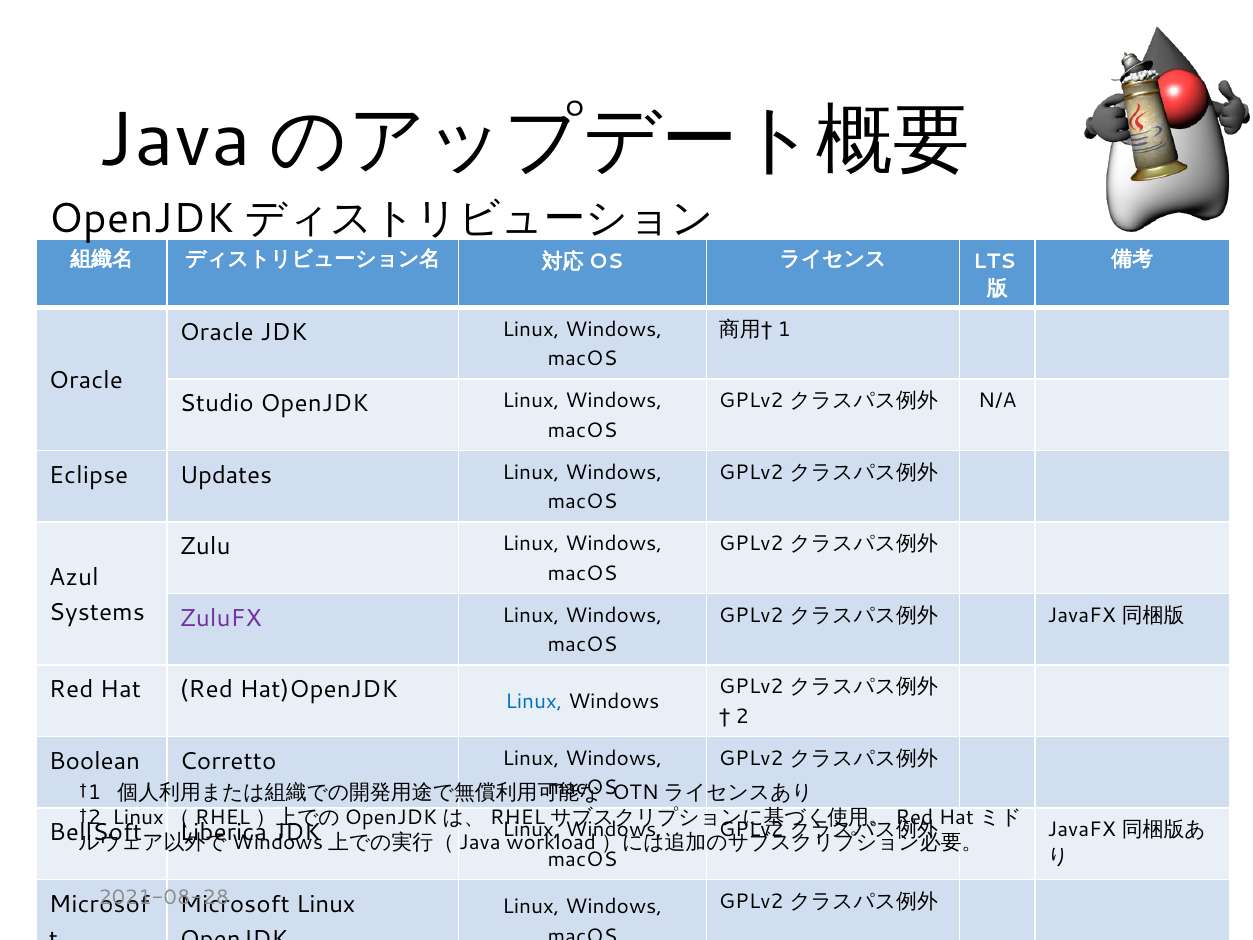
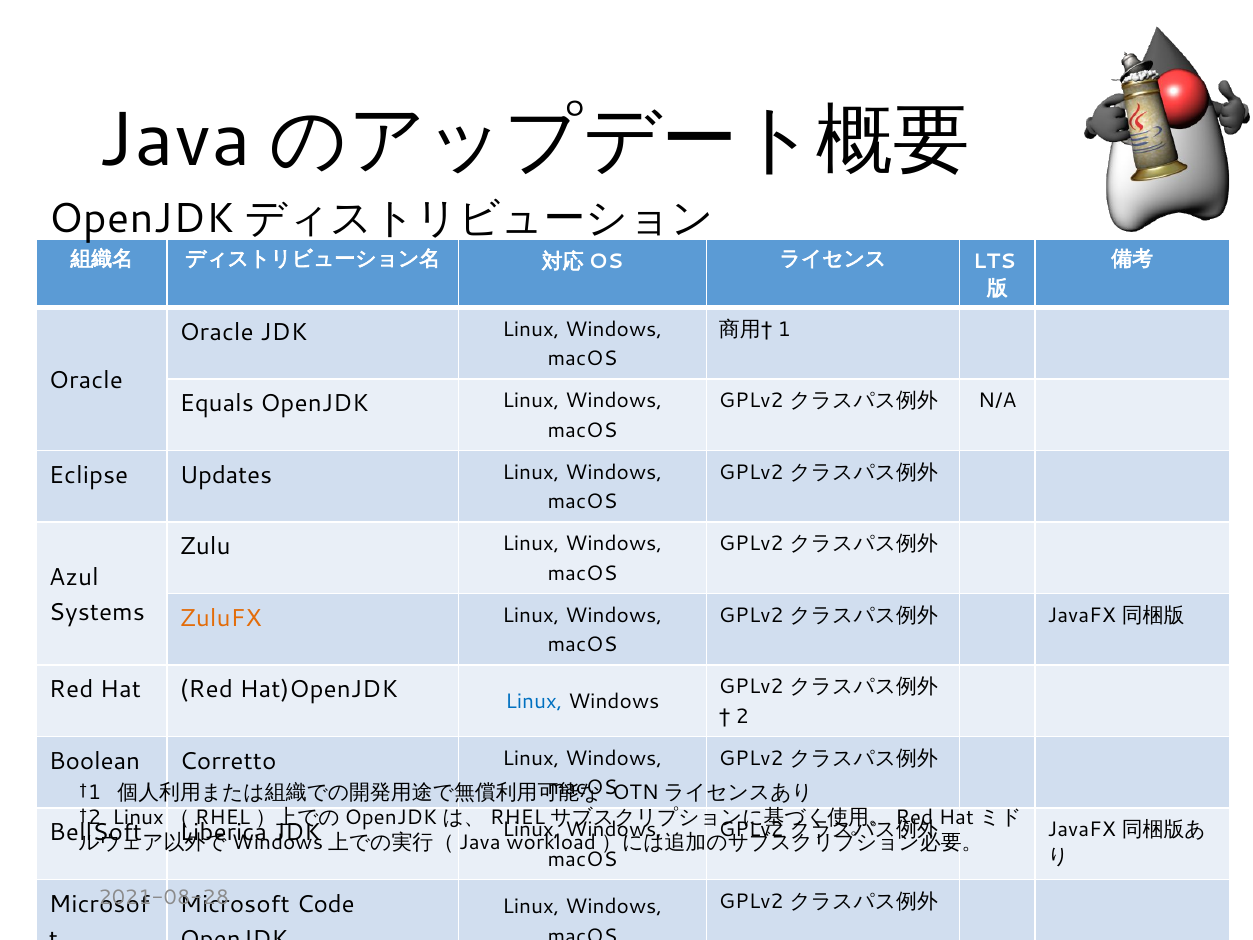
Studio: Studio -> Equals
ZuluFX colour: purple -> orange
Microsoft Linux: Linux -> Code
